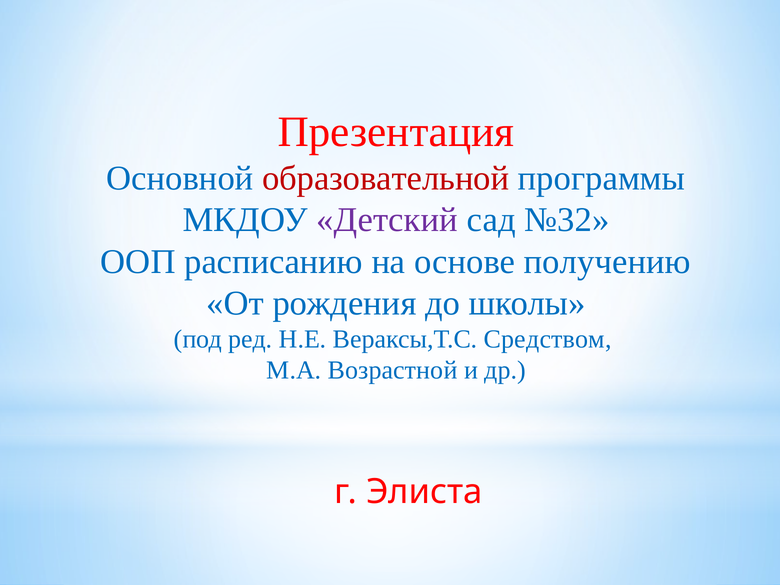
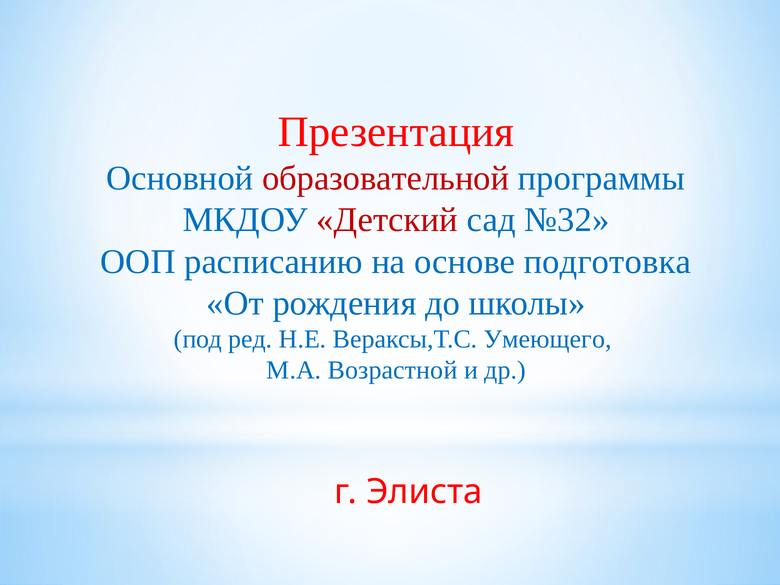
Детский colour: purple -> red
получению: получению -> подготовка
Средством: Средством -> Умеющего
